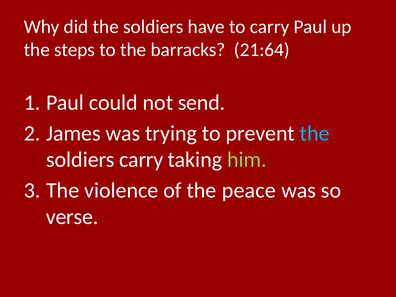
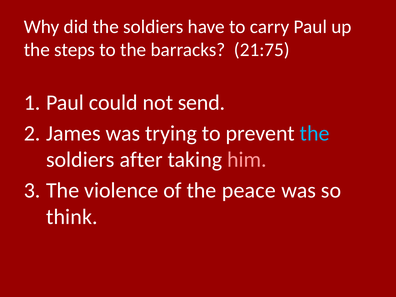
21:64: 21:64 -> 21:75
soldiers carry: carry -> after
him colour: light green -> pink
verse: verse -> think
